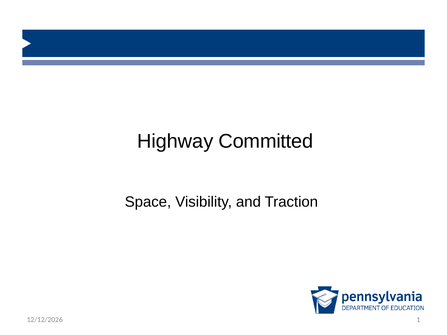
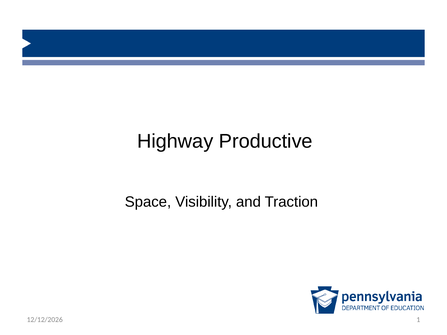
Committed: Committed -> Productive
